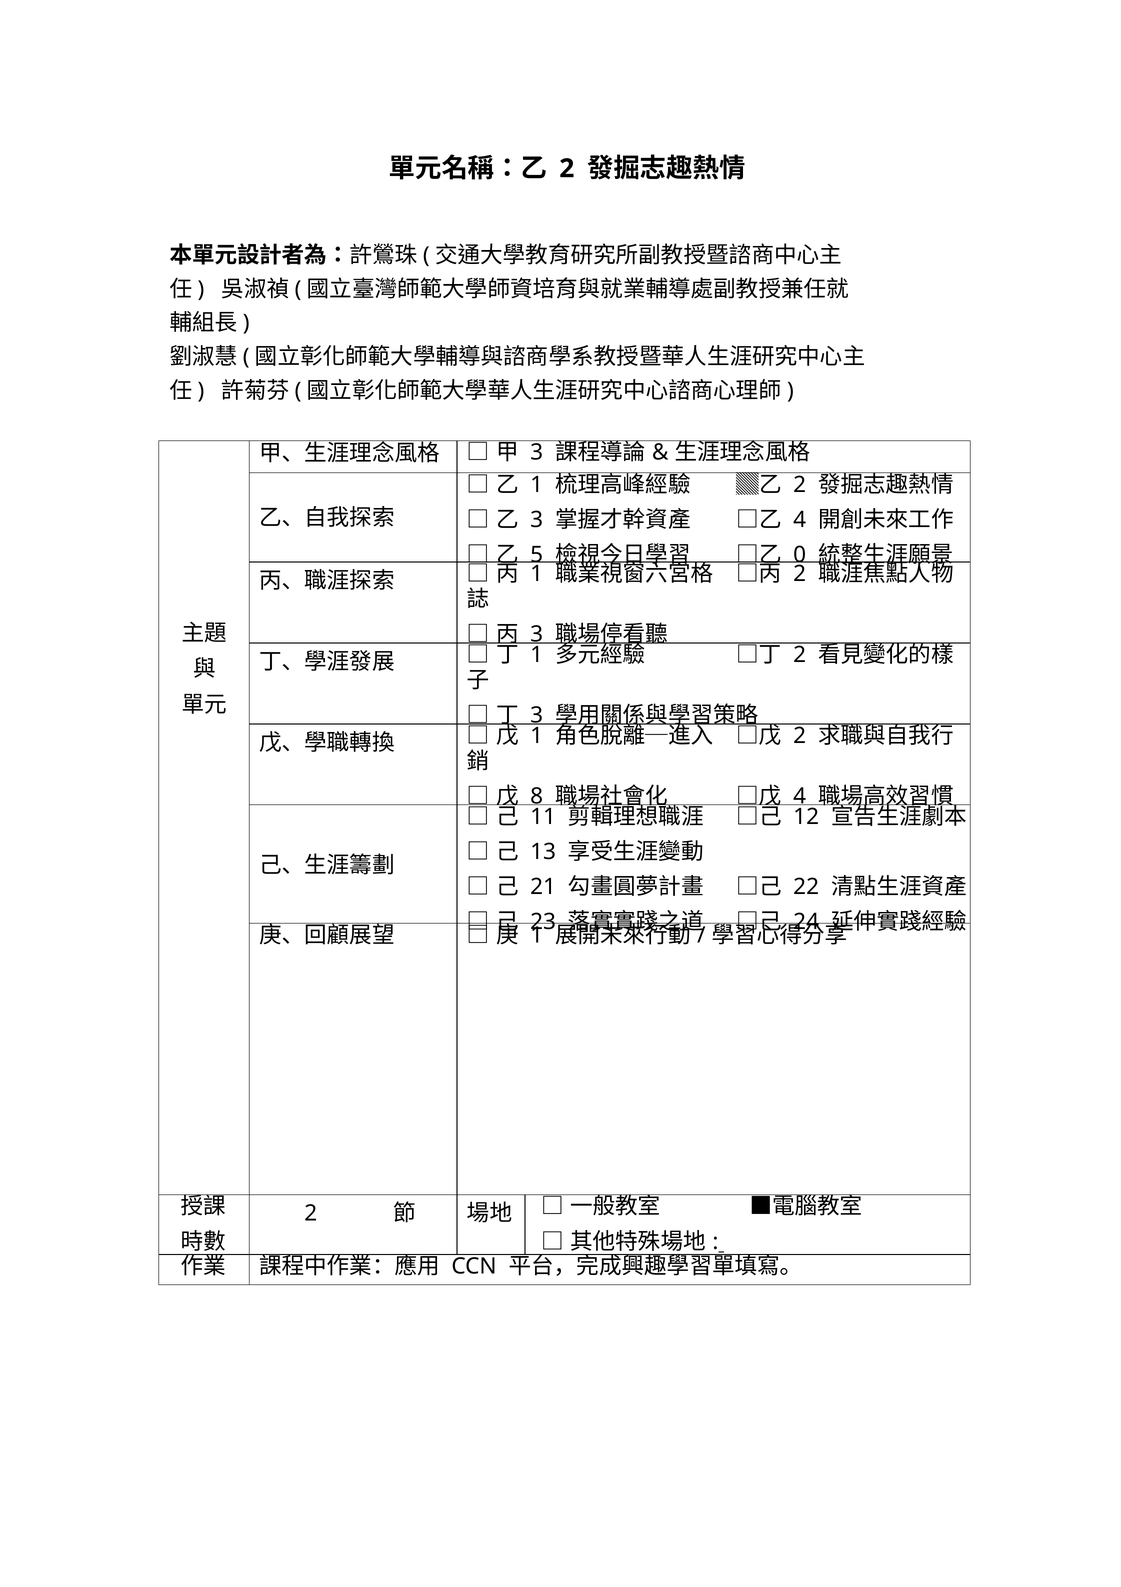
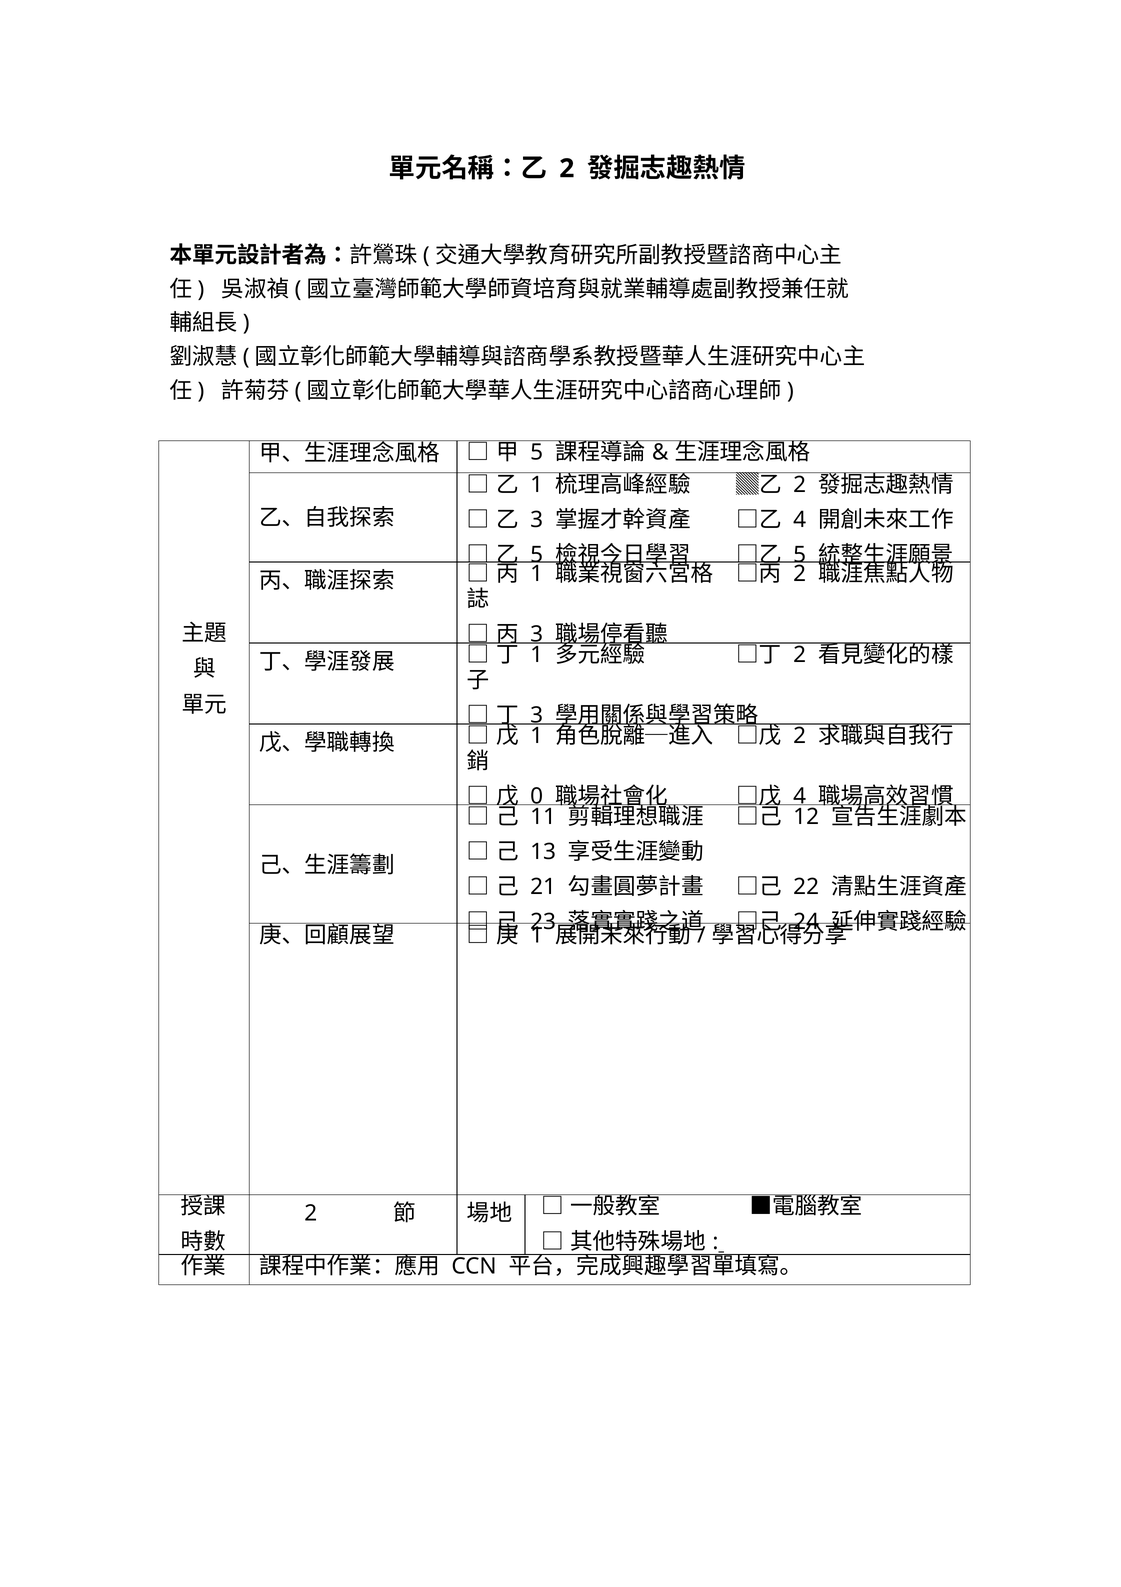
3 at (537, 453): 3 -> 5
0 at (800, 555): 0 -> 5
8: 8 -> 0
